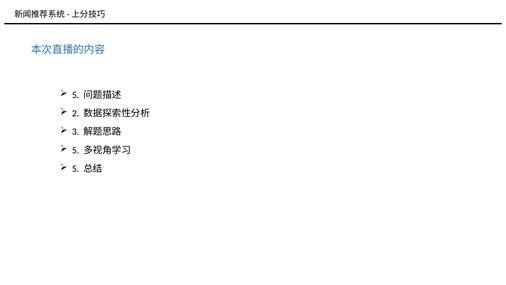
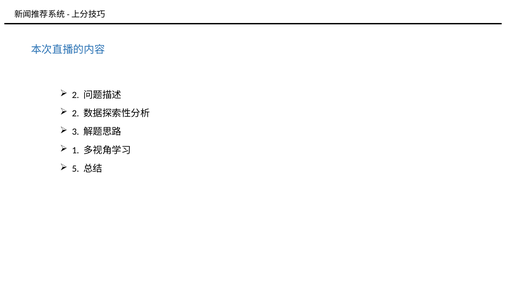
5 at (76, 95): 5 -> 2
5 at (76, 150): 5 -> 1
